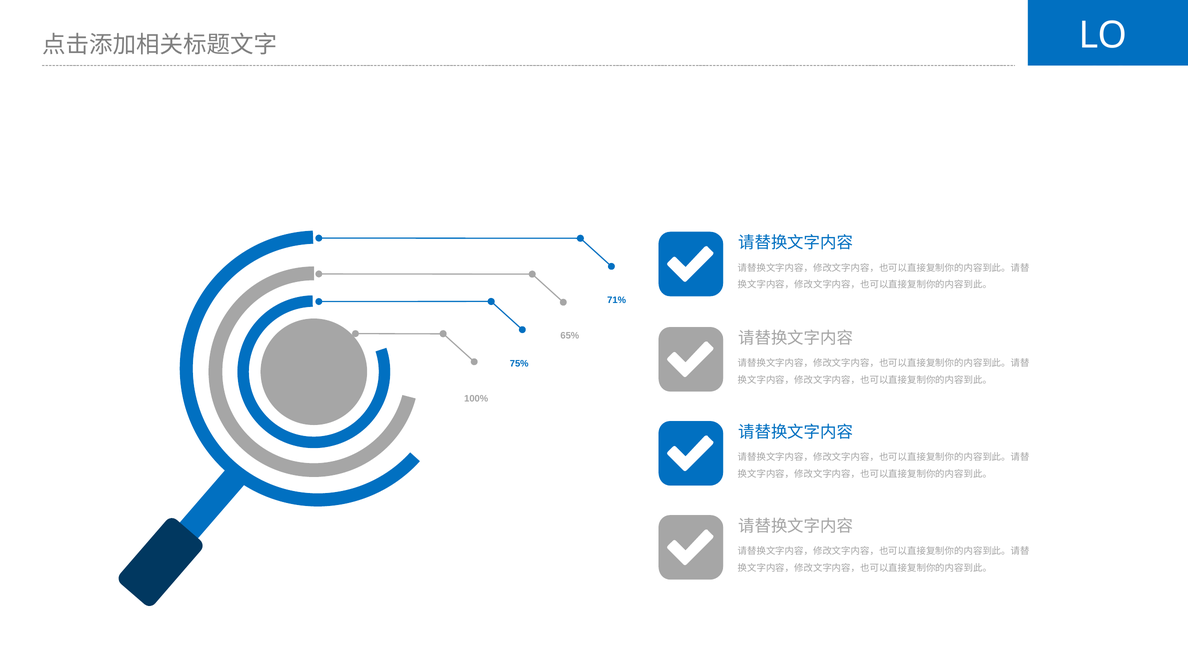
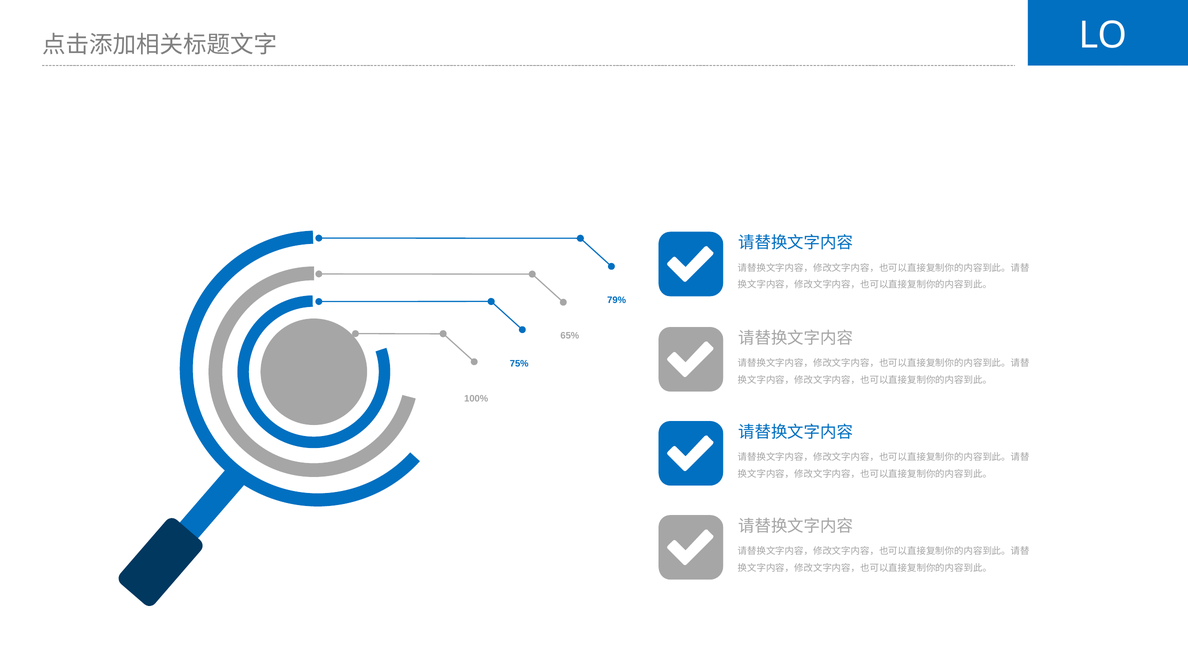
71%: 71% -> 79%
